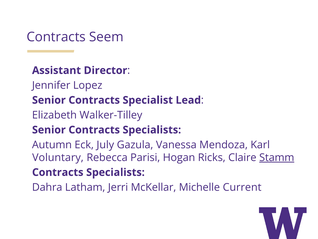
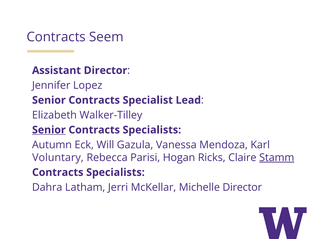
Senior at (49, 130) underline: none -> present
July: July -> Will
Michelle Current: Current -> Director
